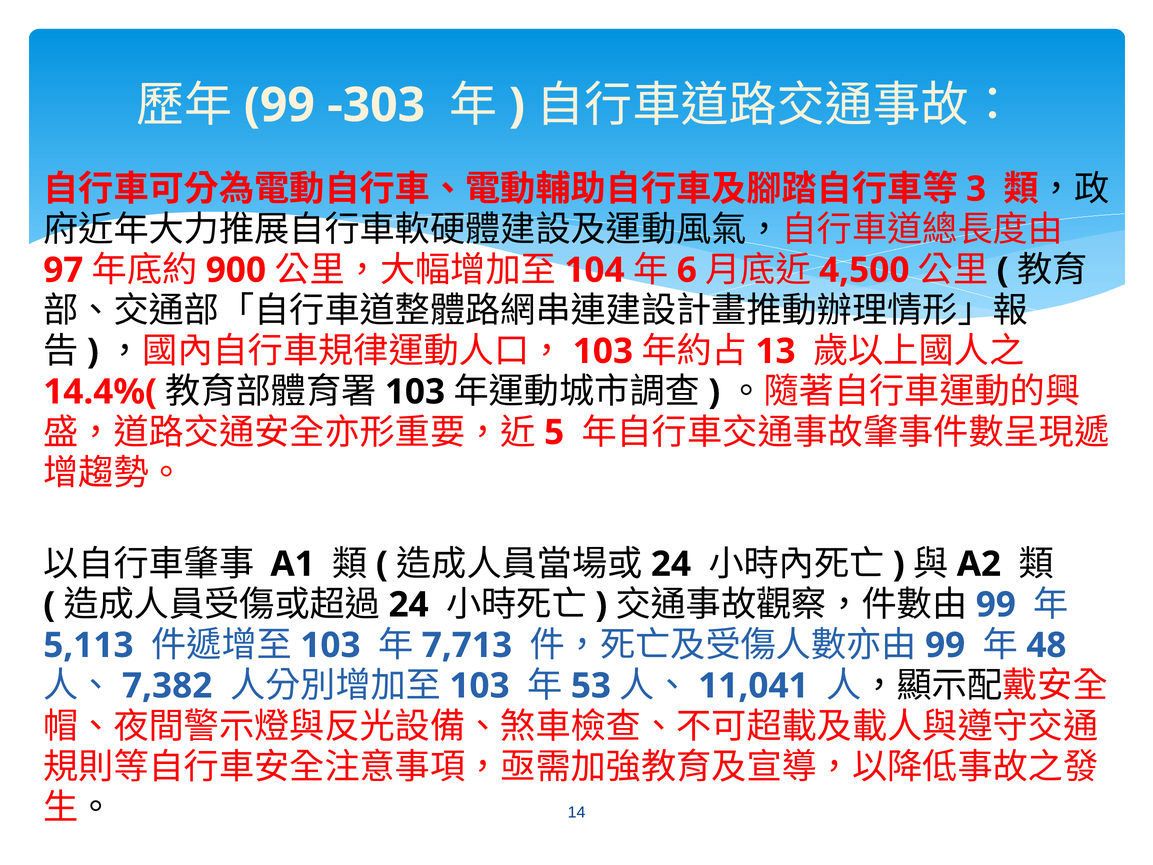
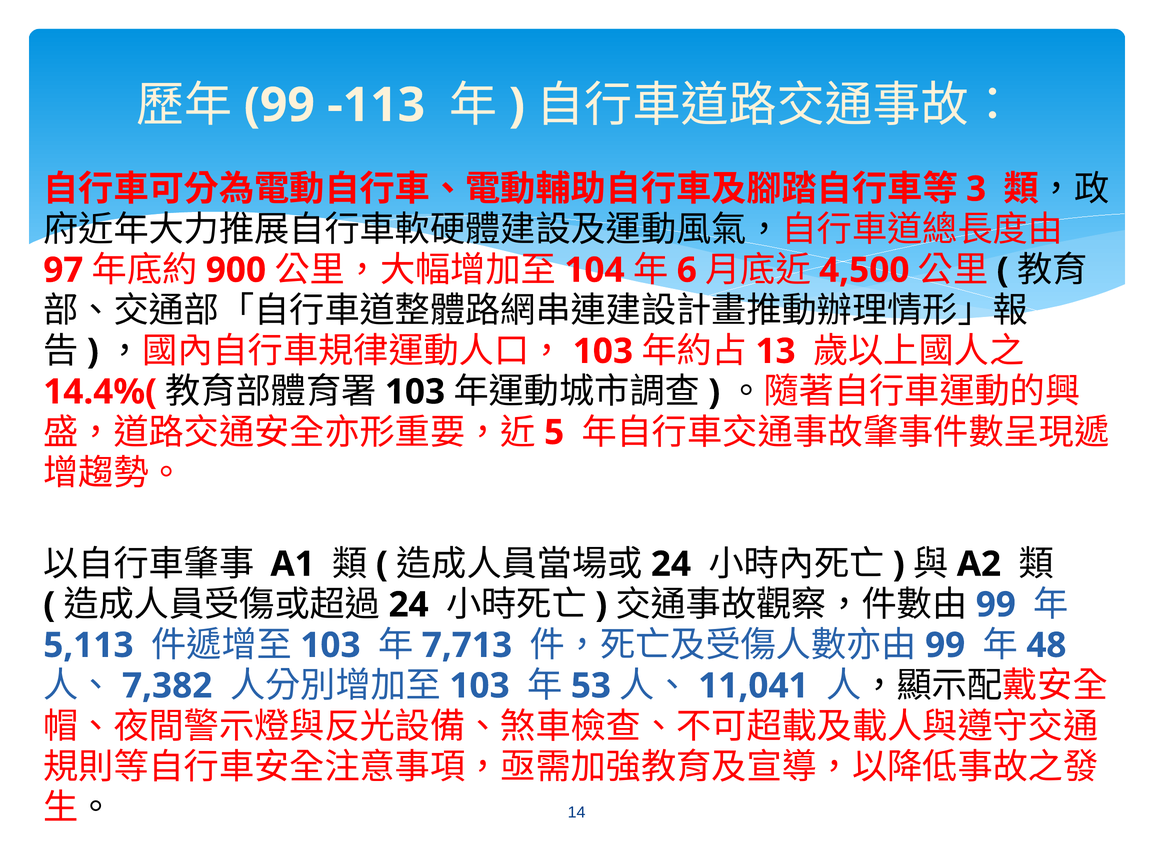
-303: -303 -> -113
